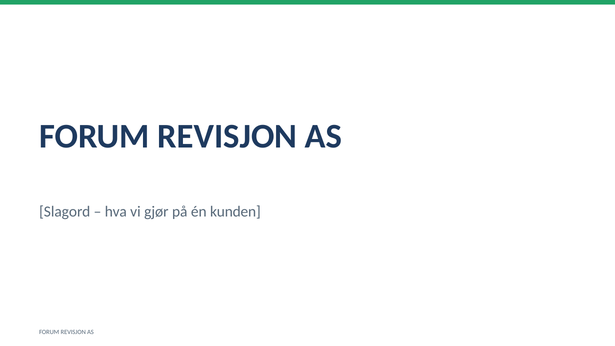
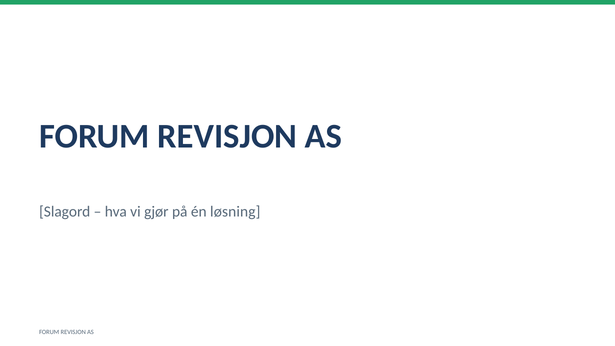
kunden: kunden -> løsning
